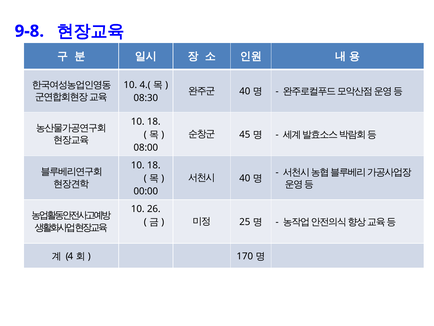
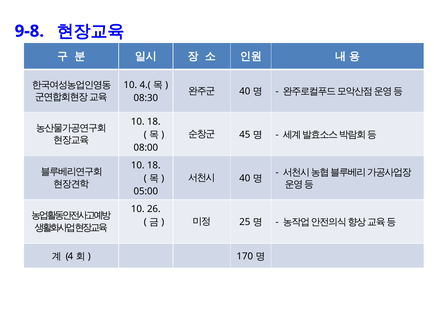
00:00: 00:00 -> 05:00
